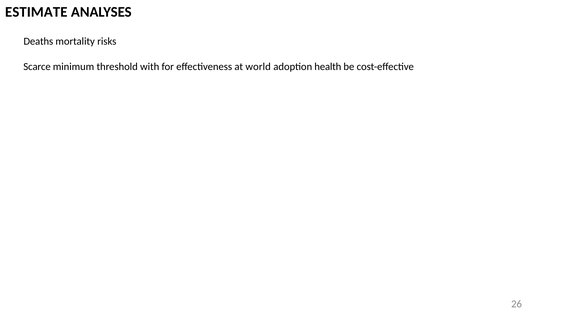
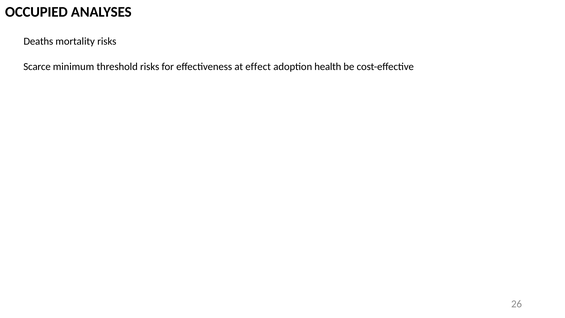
ESTIMATE: ESTIMATE -> OCCUPIED
threshold with: with -> risks
world: world -> effect
